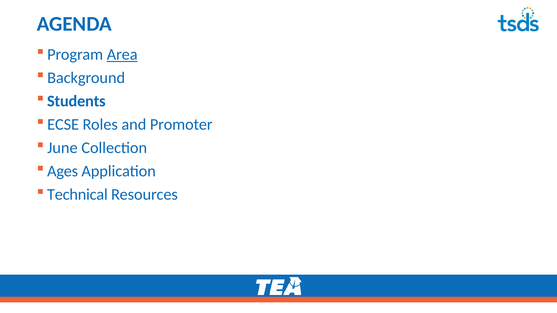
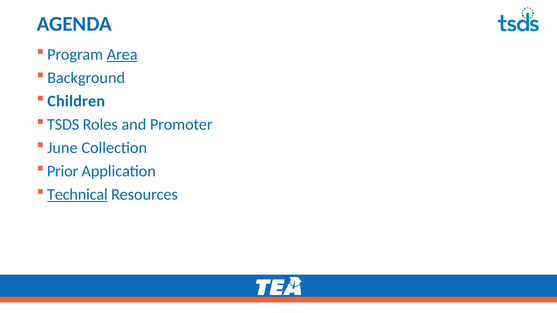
Students: Students -> Children
ECSE: ECSE -> TSDS
Ages: Ages -> Prior
Technical underline: none -> present
